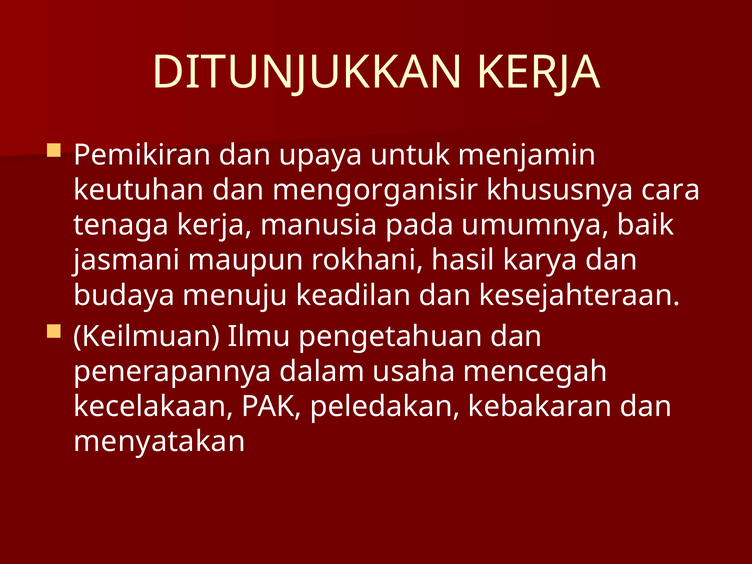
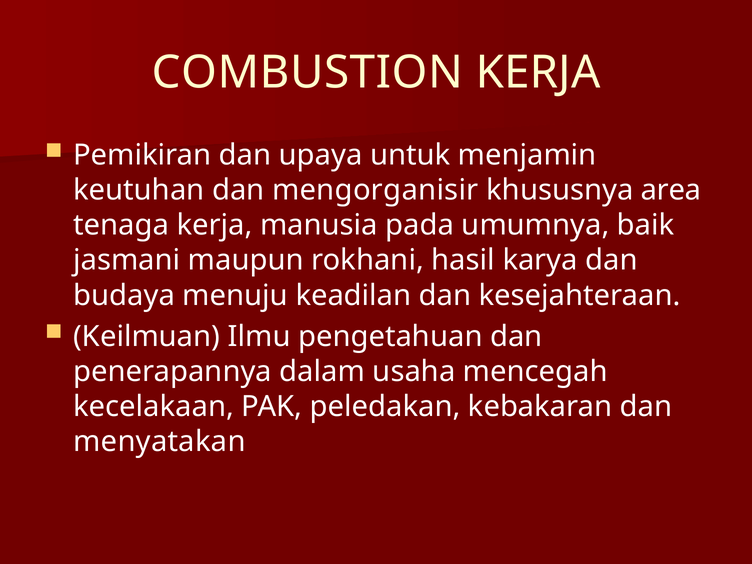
DITUNJUKKAN: DITUNJUKKAN -> COMBUSTION
cara: cara -> area
